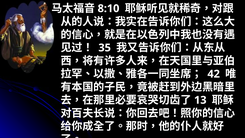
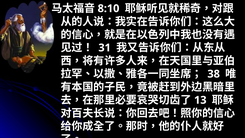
35: 35 -> 31
42: 42 -> 38
